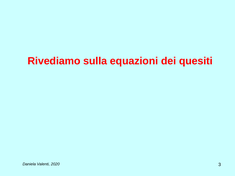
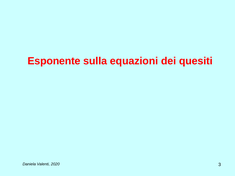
Rivediamo: Rivediamo -> Esponente
